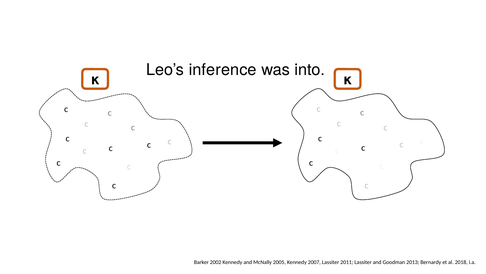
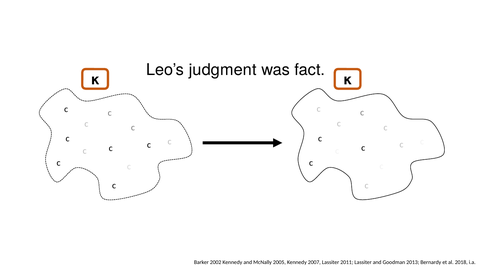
inference: inference -> judgment
into: into -> fact
